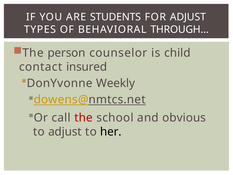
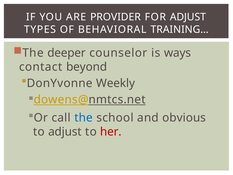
STUDENTS: STUDENTS -> PROVIDER
THROUGH…: THROUGH… -> TRAINING…
person: person -> deeper
child: child -> ways
insured: insured -> beyond
the at (83, 118) colour: red -> blue
her colour: black -> red
